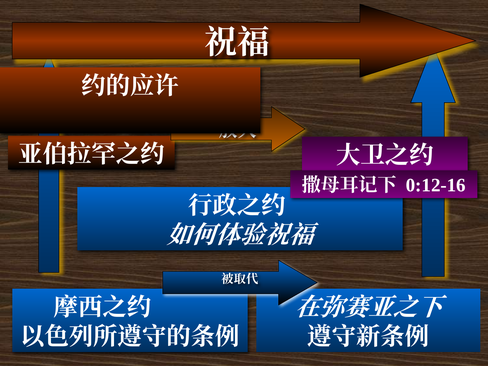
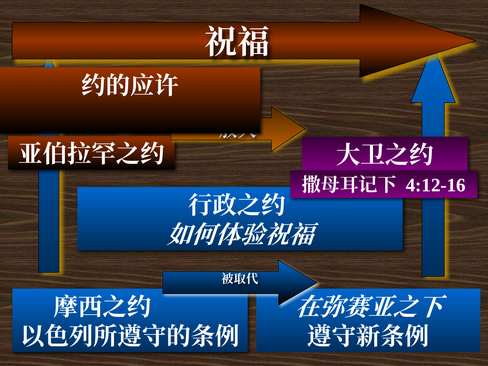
0:12-16: 0:12-16 -> 4:12-16
